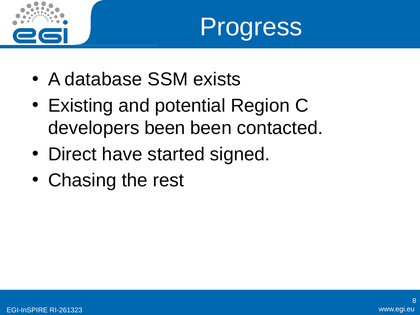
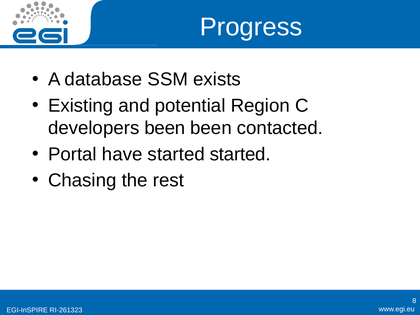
Direct: Direct -> Portal
started signed: signed -> started
